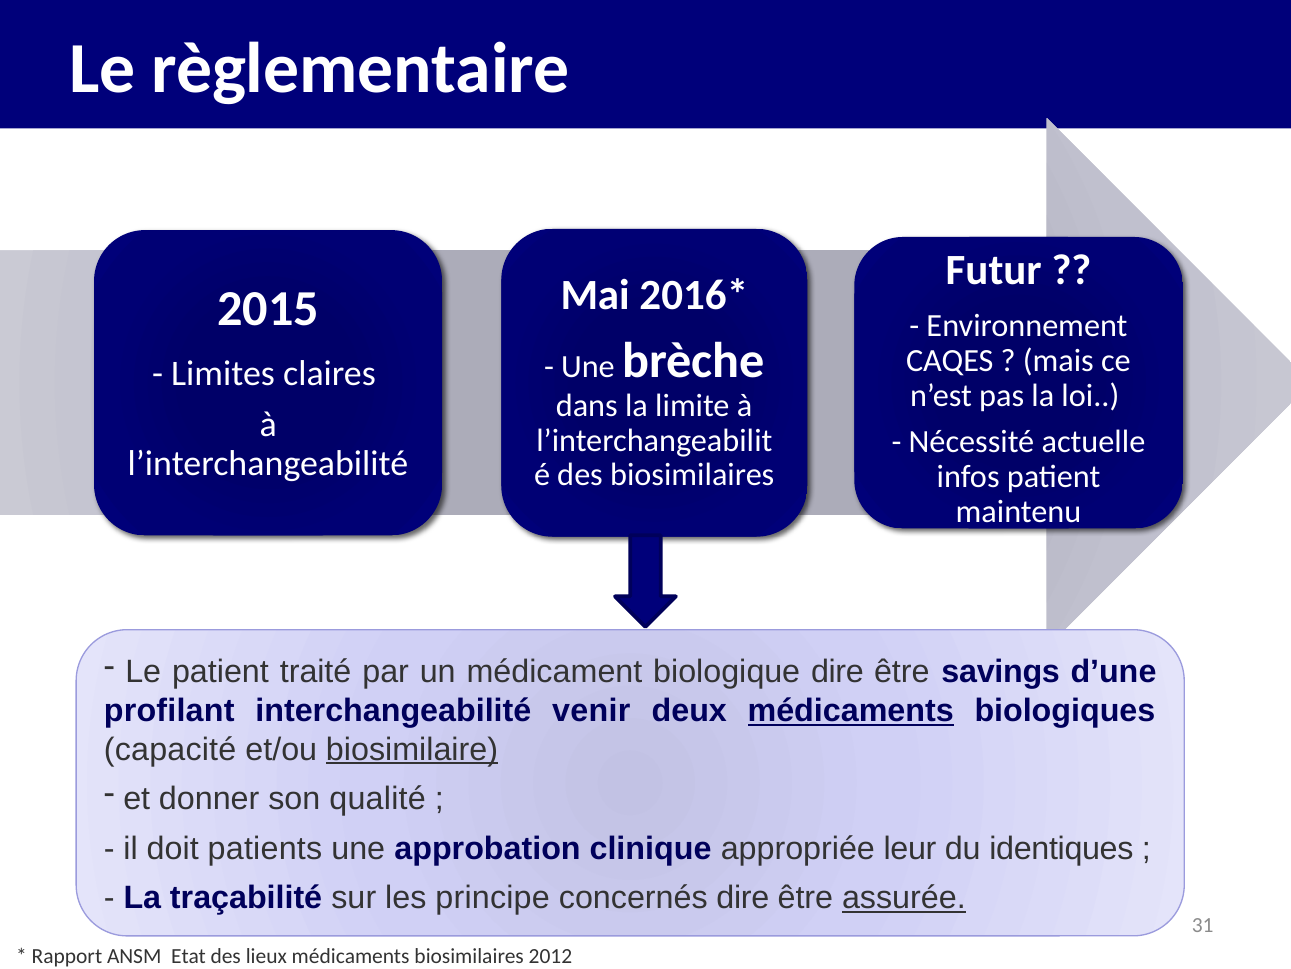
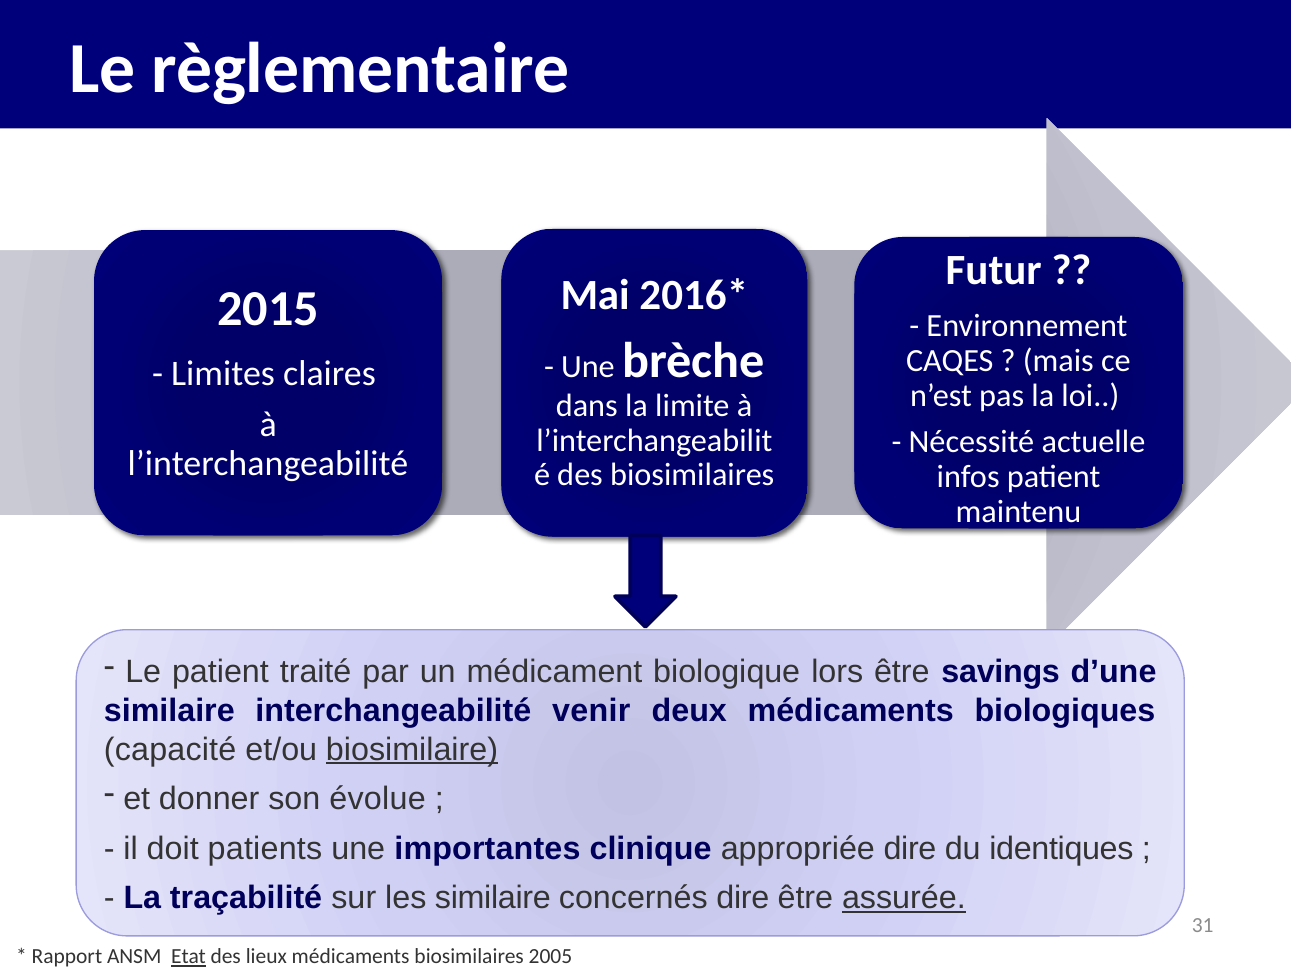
biologique dire: dire -> lors
profilant at (169, 710): profilant -> similaire
médicaments at (851, 710) underline: present -> none
qualité: qualité -> évolue
approbation: approbation -> importantes
appropriée leur: leur -> dire
les principe: principe -> similaire
Etat underline: none -> present
2012: 2012 -> 2005
